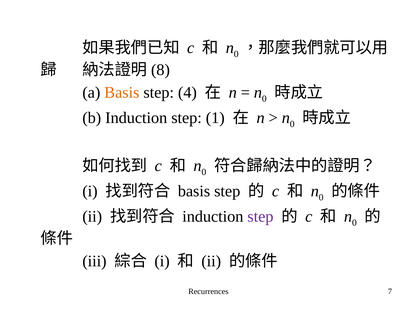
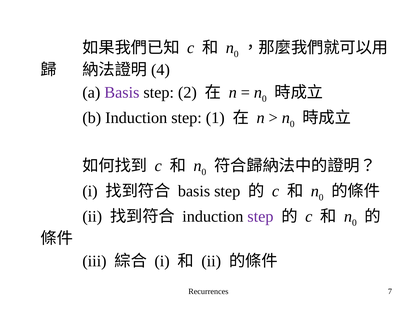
8: 8 -> 4
Basis at (122, 93) colour: orange -> purple
4: 4 -> 2
